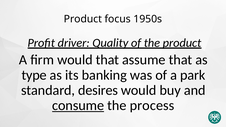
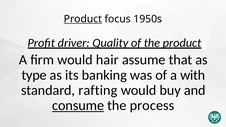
Product at (83, 19) underline: none -> present
would that: that -> hair
park: park -> with
desires: desires -> rafting
